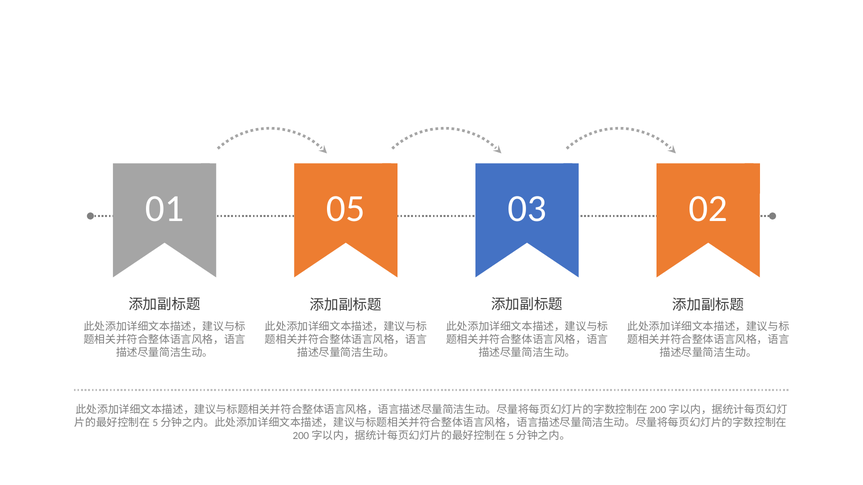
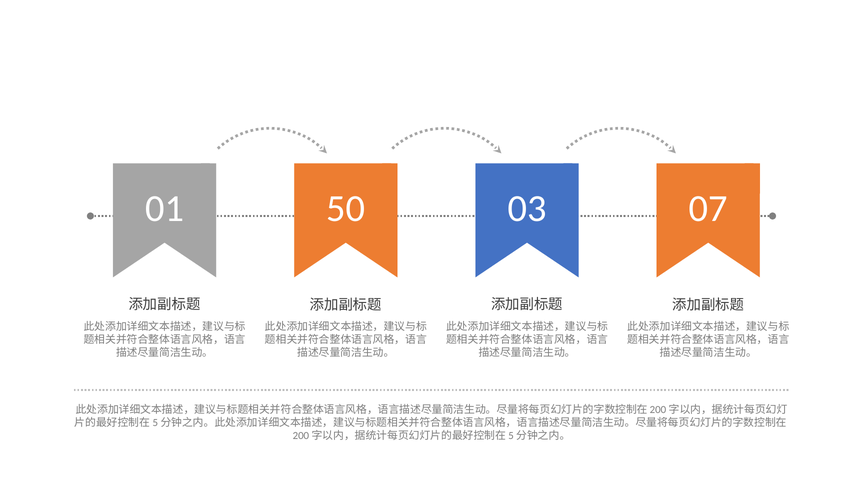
05: 05 -> 50
02: 02 -> 07
